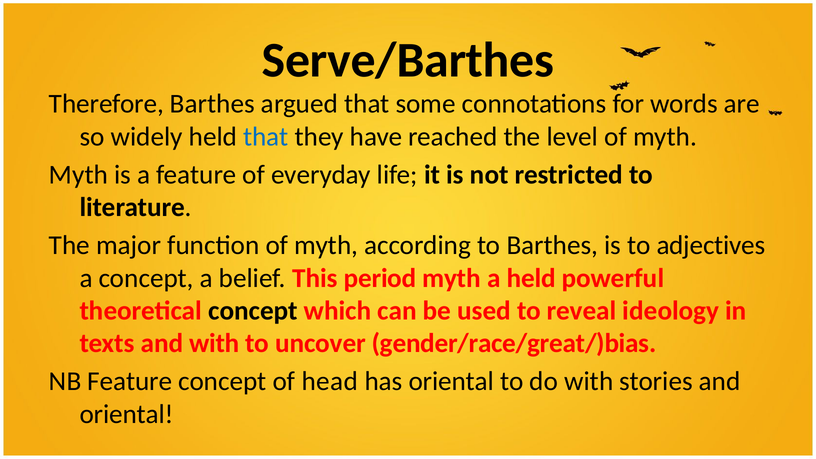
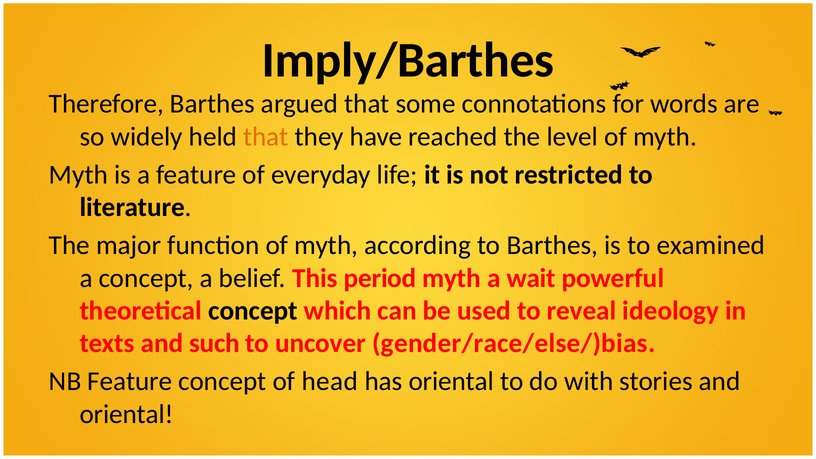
Serve/Barthes: Serve/Barthes -> Imply/Barthes
that at (266, 137) colour: blue -> orange
adjectives: adjectives -> examined
a held: held -> wait
and with: with -> such
gender/race/great/)bias: gender/race/great/)bias -> gender/race/else/)bias
